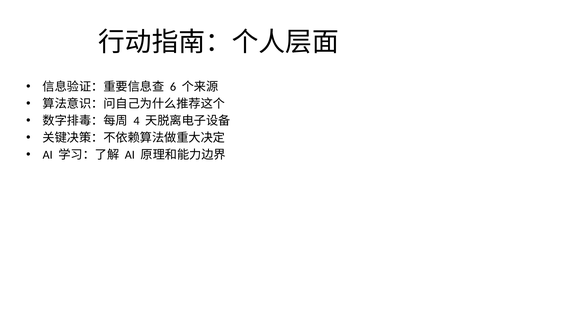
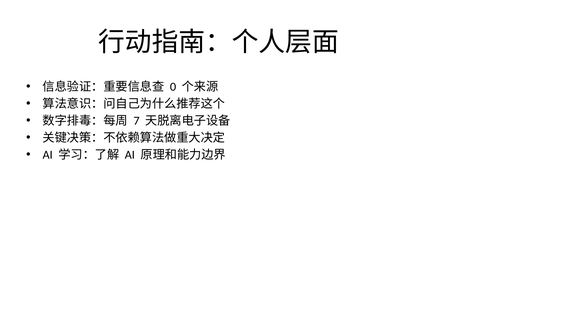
6: 6 -> 0
4: 4 -> 7
